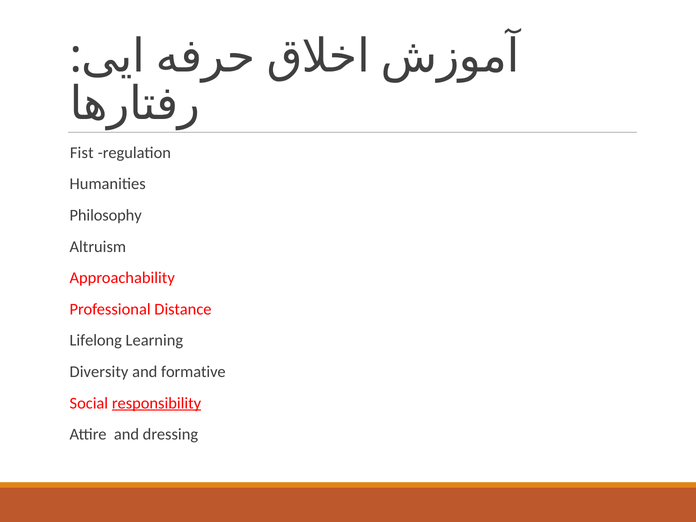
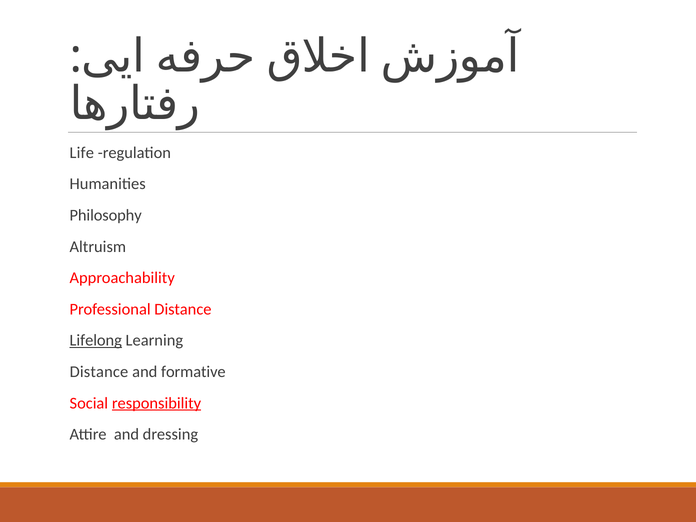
Fist: Fist -> Life
Lifelong underline: none -> present
Diversity at (99, 372): Diversity -> Distance
